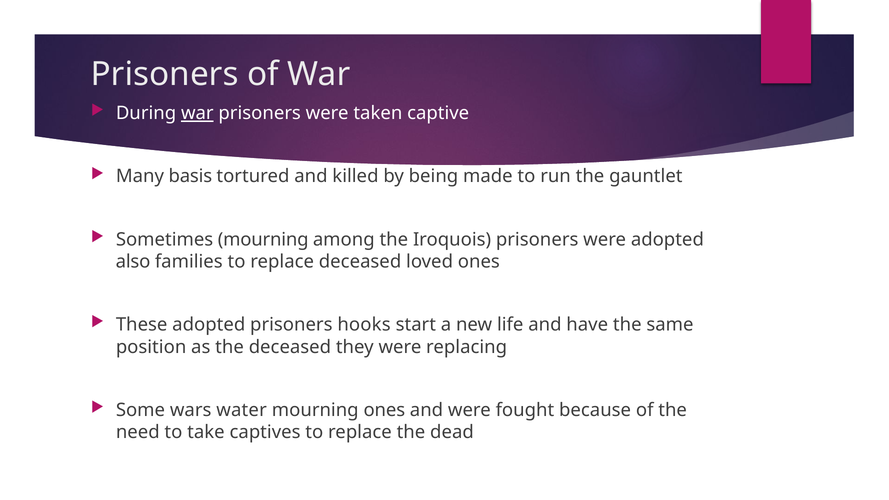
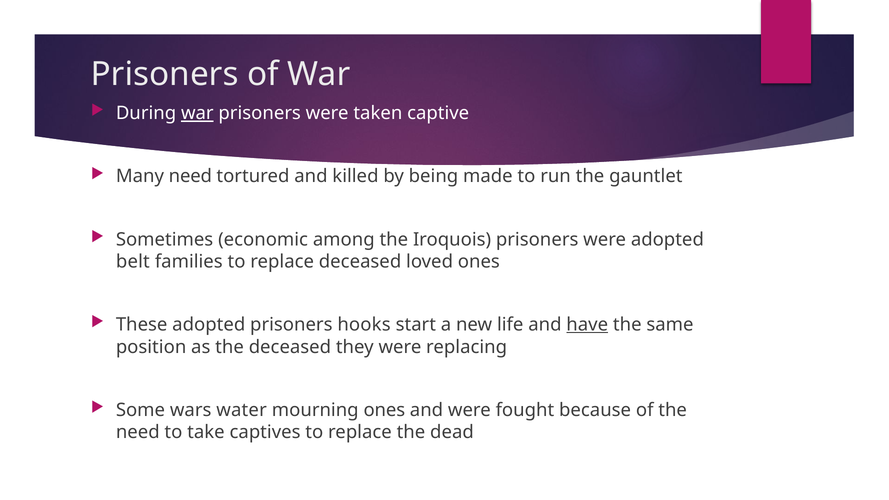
Many basis: basis -> need
Sometimes mourning: mourning -> economic
also: also -> belt
have underline: none -> present
